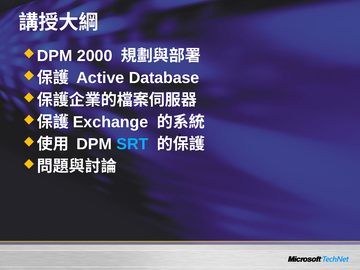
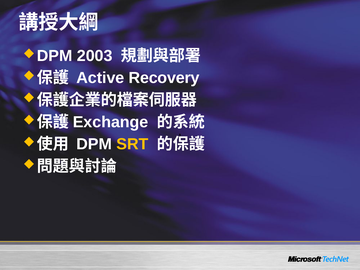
2000: 2000 -> 2003
Database: Database -> Recovery
SRT colour: light blue -> yellow
